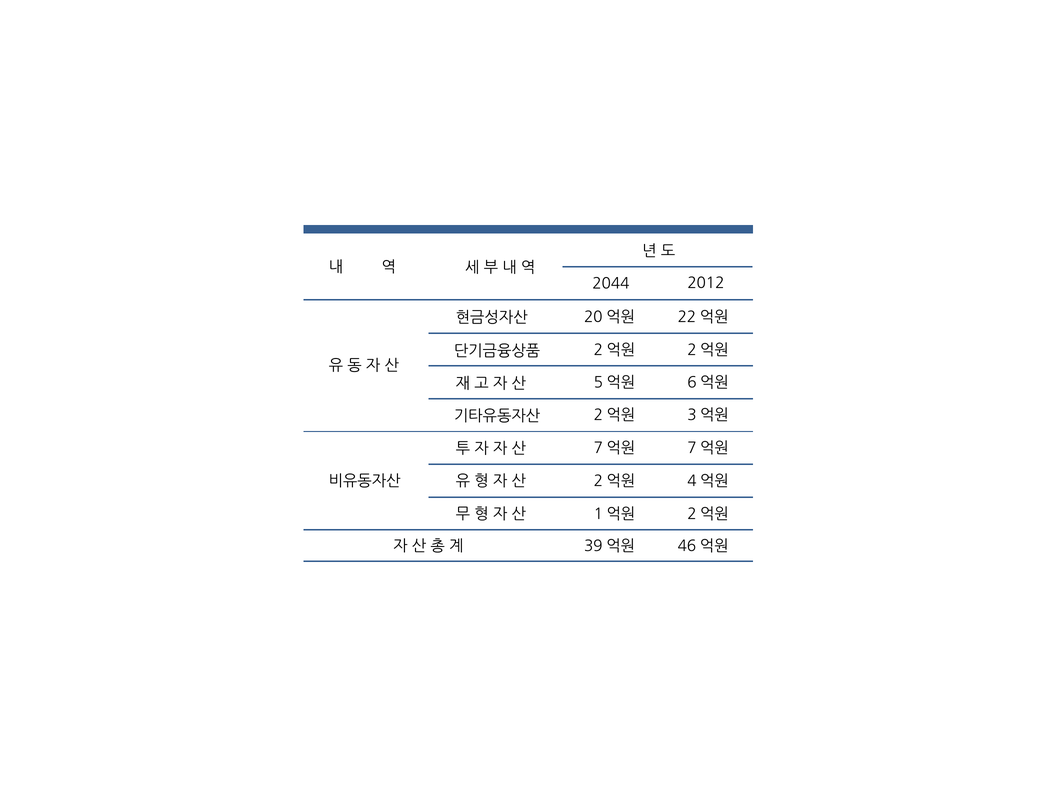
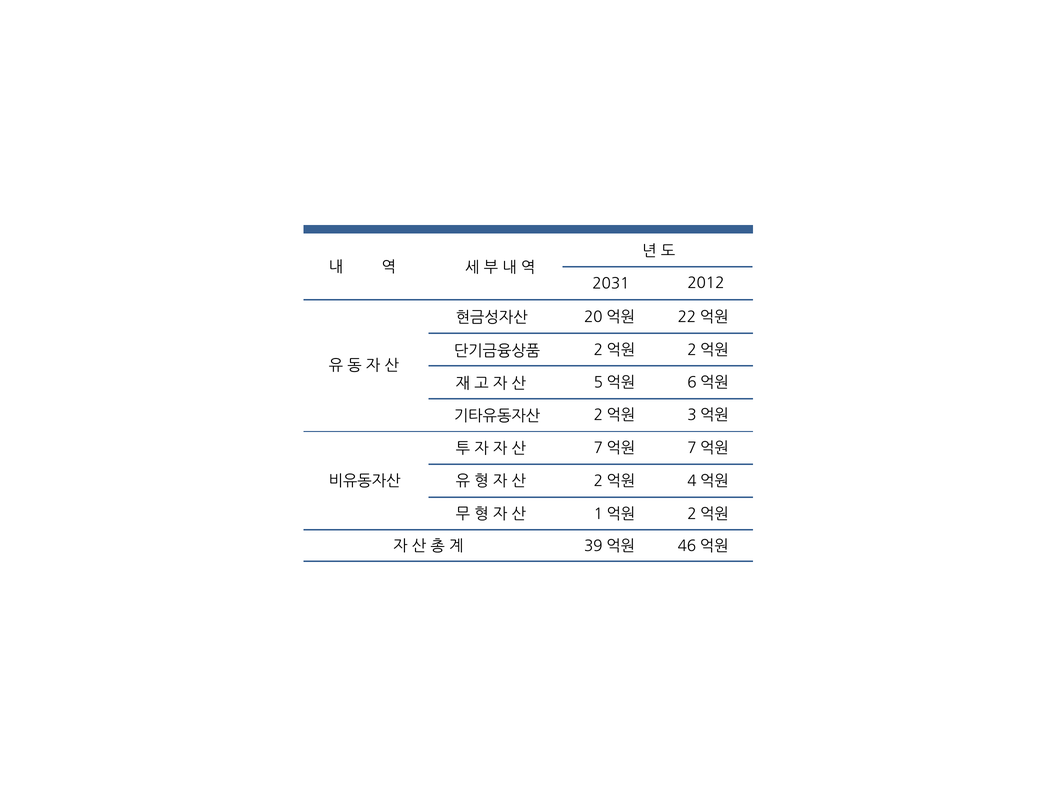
2044: 2044 -> 2031
